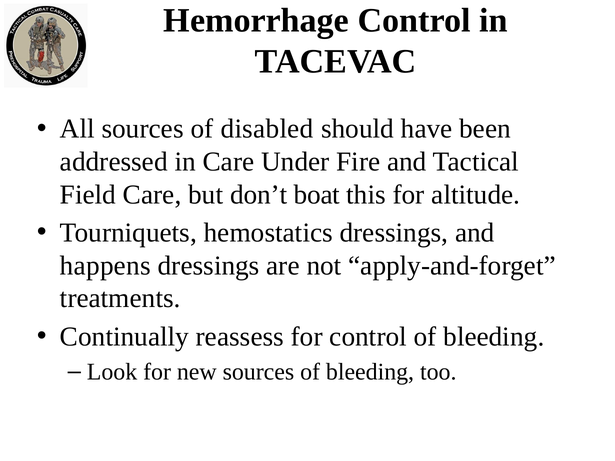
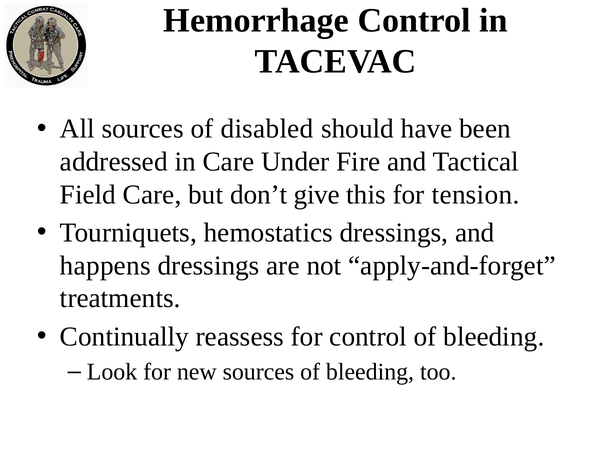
boat: boat -> give
altitude: altitude -> tension
